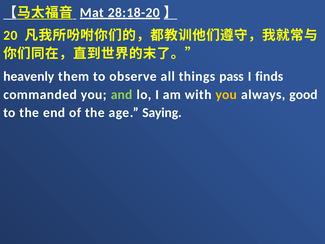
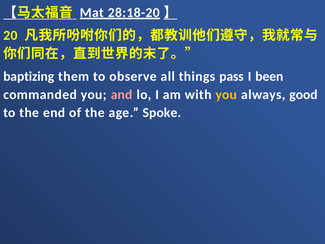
heavenly: heavenly -> baptizing
finds: finds -> been
and colour: light green -> pink
Saying: Saying -> Spoke
